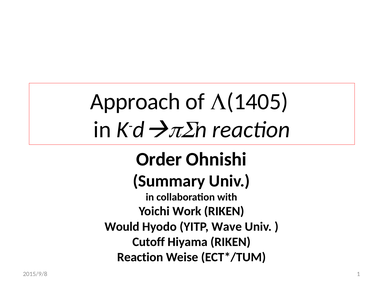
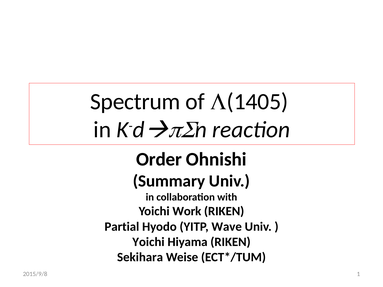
Approach: Approach -> Spectrum
Would: Would -> Partial
Cutoff at (149, 242): Cutoff -> Yoichi
Reaction at (140, 257): Reaction -> Sekihara
